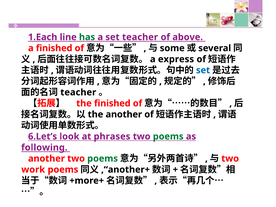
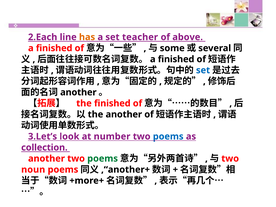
1.Each: 1.Each -> 2.Each
has colour: green -> orange
express at (176, 59): express -> finished
teacher at (78, 92): teacher -> another
6.Let’s: 6.Let’s -> 3.Let’s
phrases: phrases -> number
poems at (168, 136) colour: green -> blue
following: following -> collection
work: work -> noun
